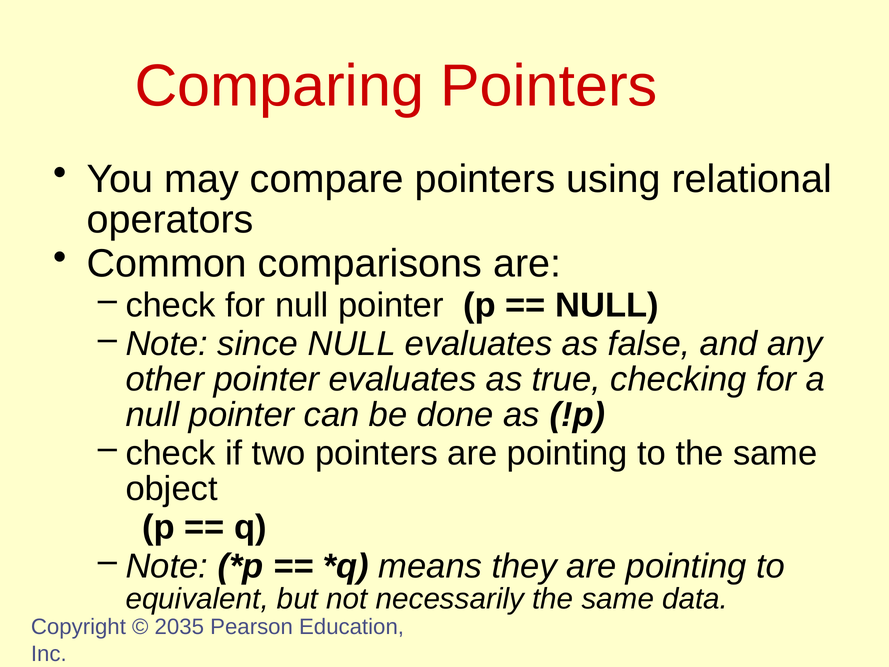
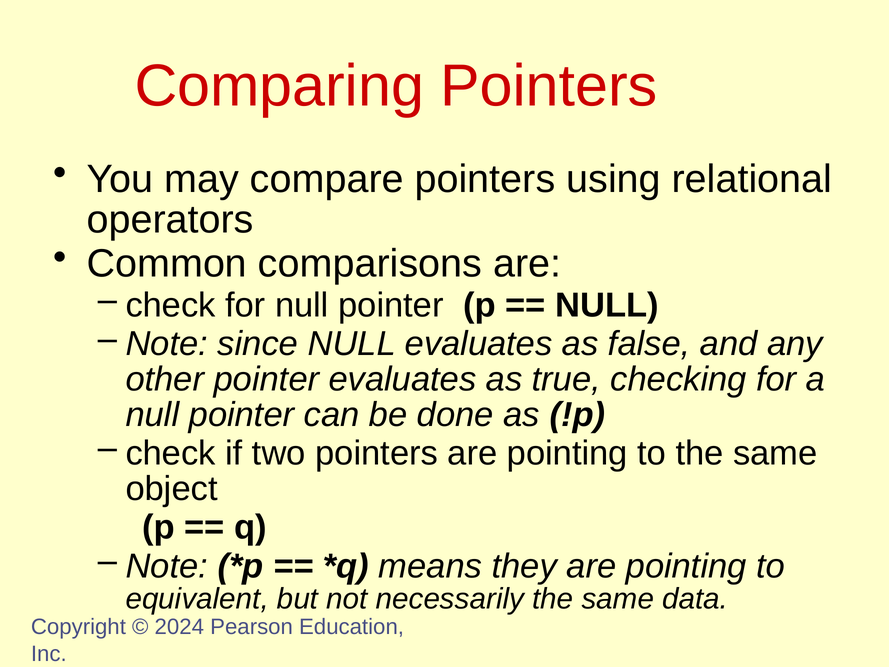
2035: 2035 -> 2024
